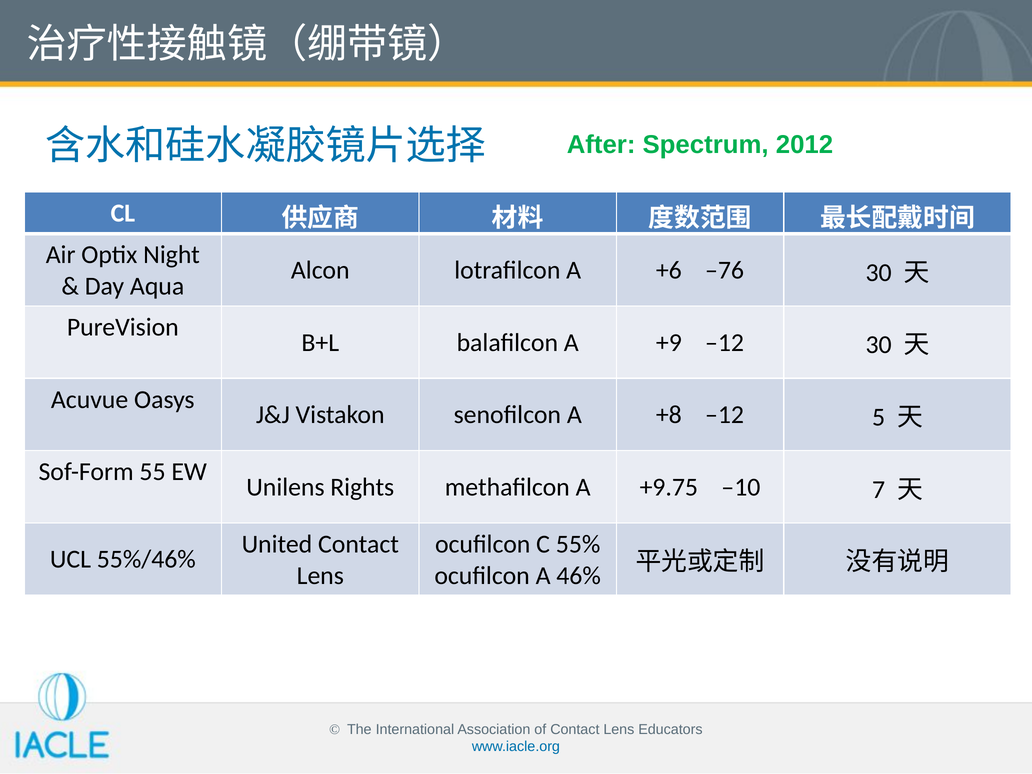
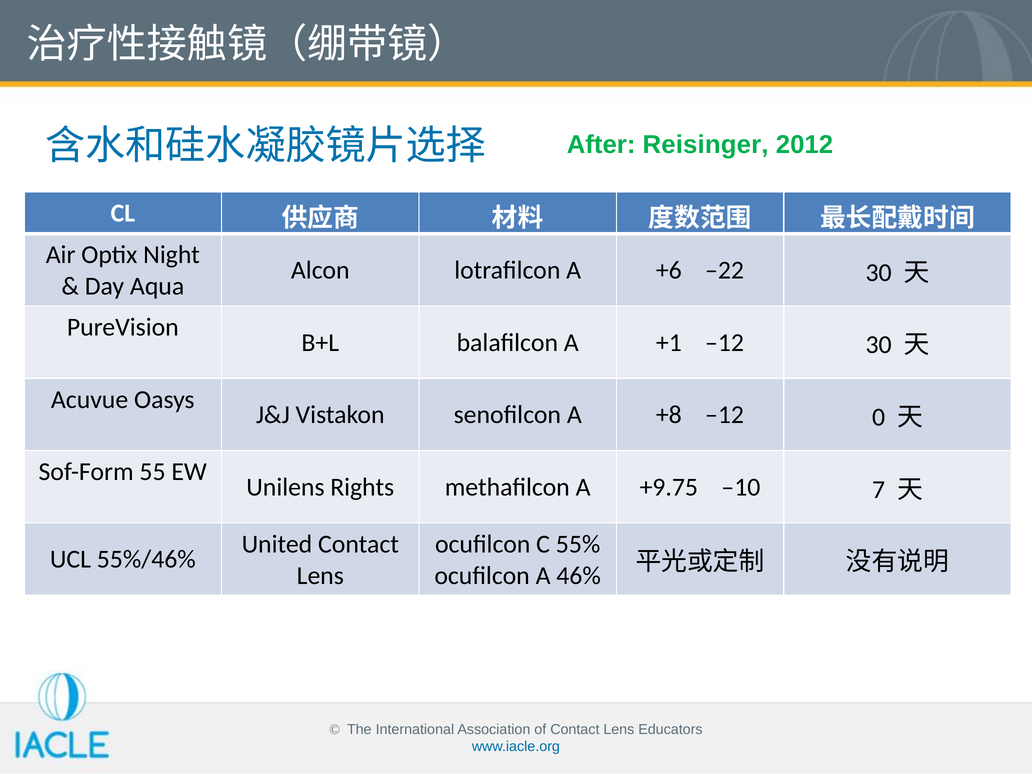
Spectrum: Spectrum -> Reisinger
–76: –76 -> –22
+9: +9 -> +1
5: 5 -> 0
